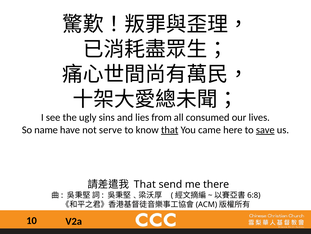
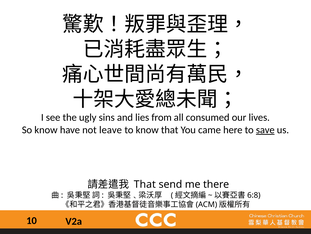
So name: name -> know
serve: serve -> leave
that at (170, 129) underline: present -> none
